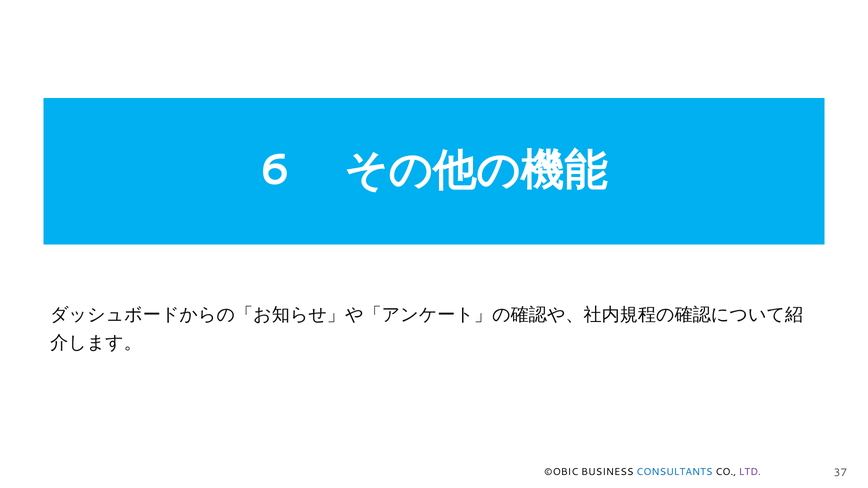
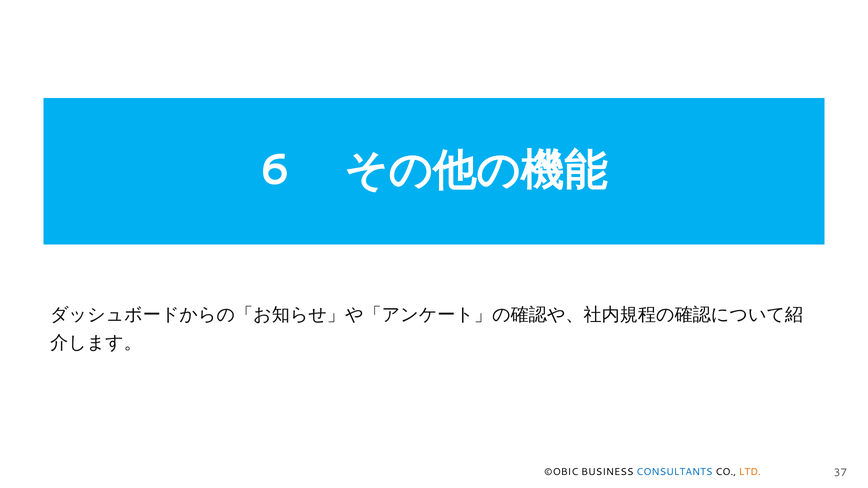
LTD colour: purple -> orange
